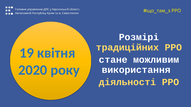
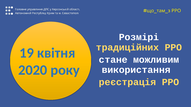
діяльності: діяльності -> реєстрація
